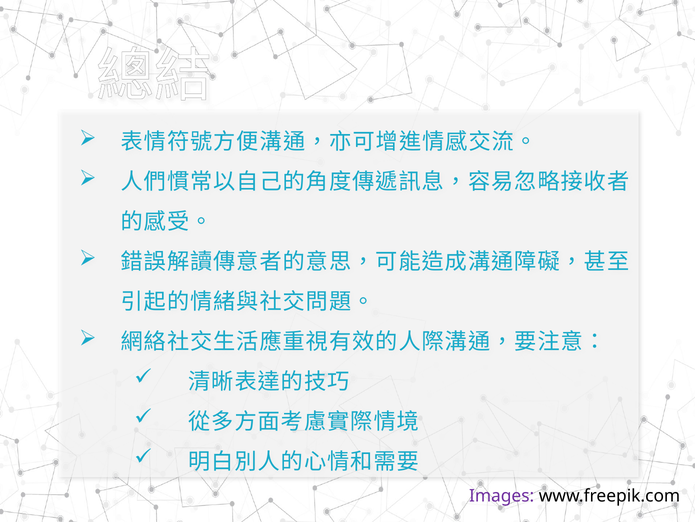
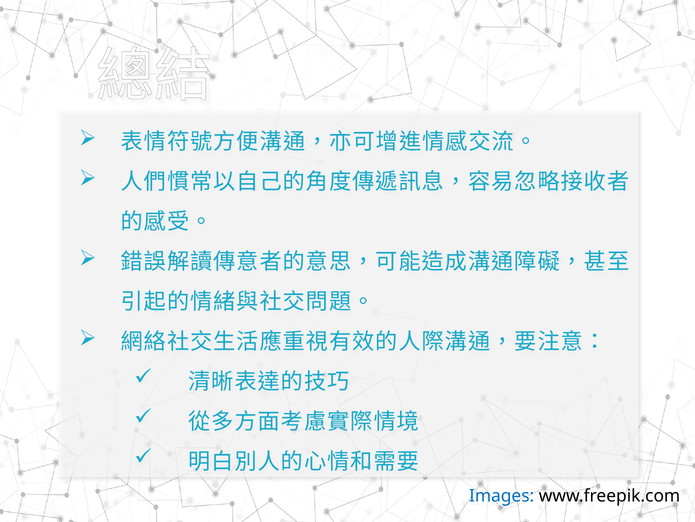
Images colour: purple -> blue
